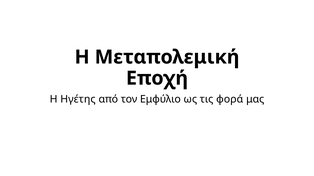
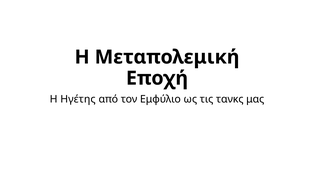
φορά: φορά -> τανκς
